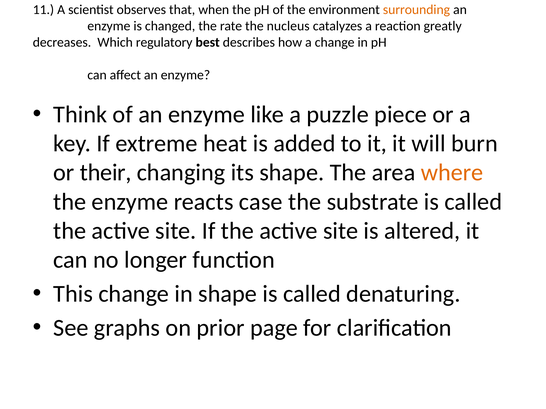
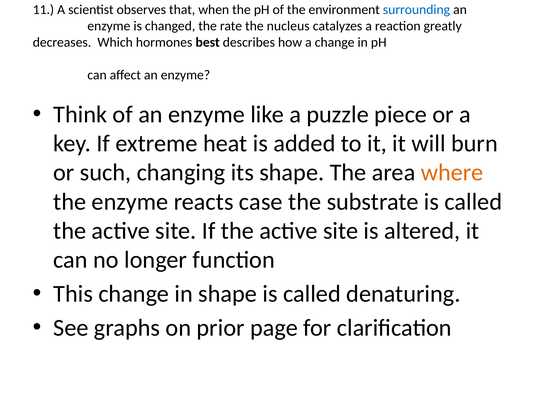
surrounding colour: orange -> blue
regulatory: regulatory -> hormones
their: their -> such
